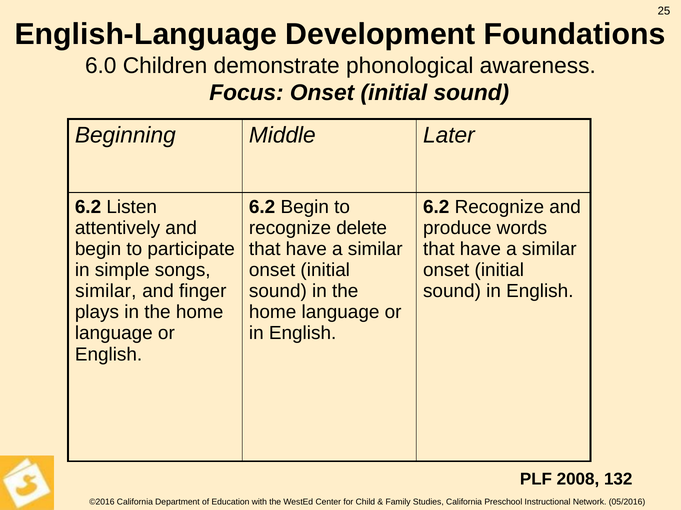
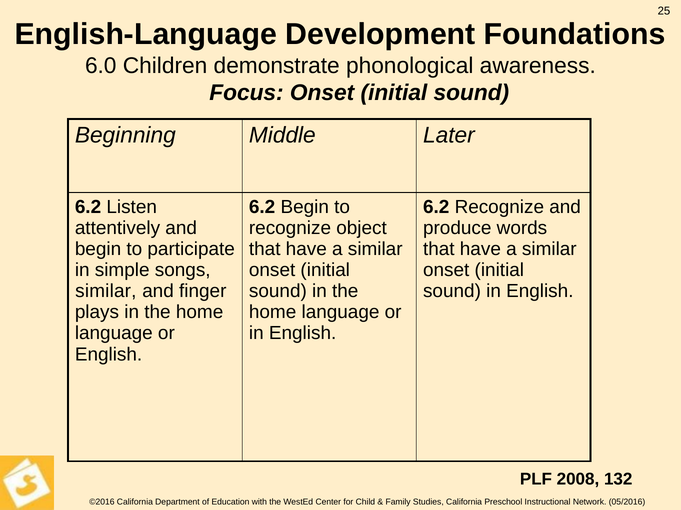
delete: delete -> object
